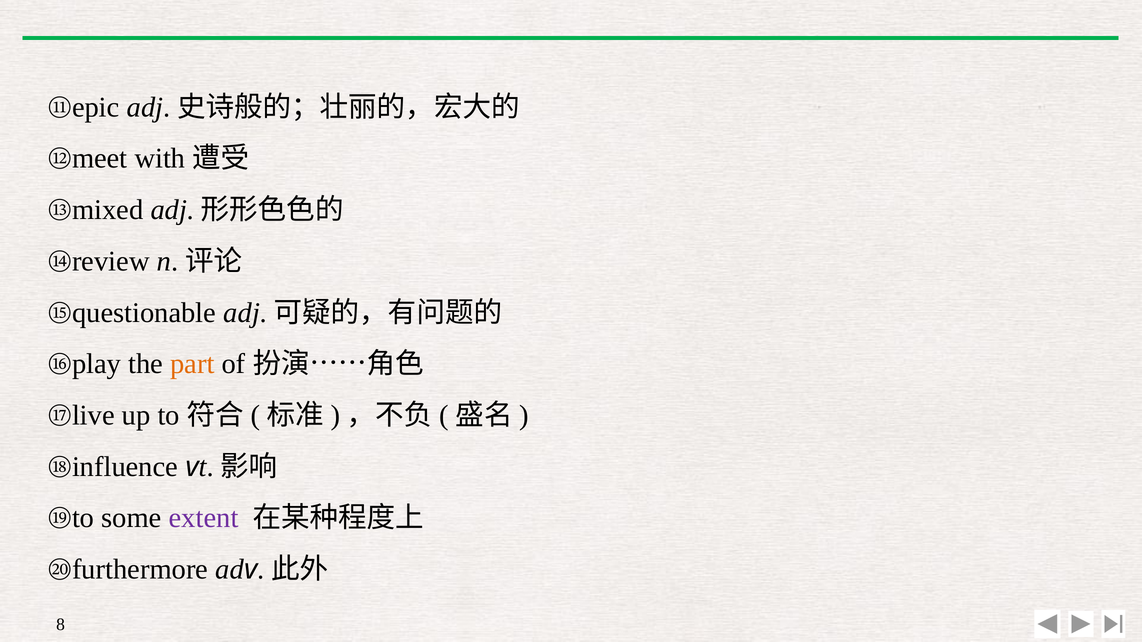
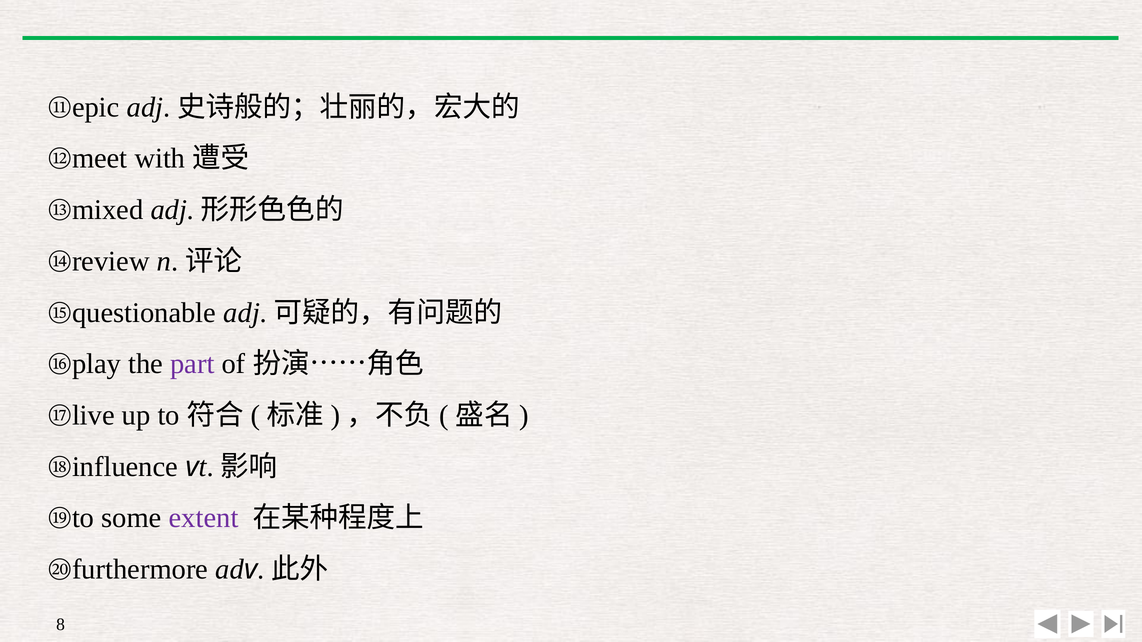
part colour: orange -> purple
